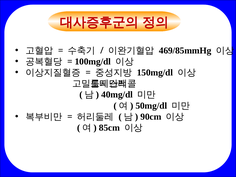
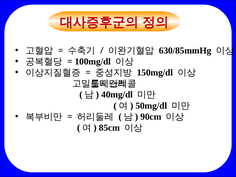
469/85mmHg: 469/85mmHg -> 630/85mmHg
